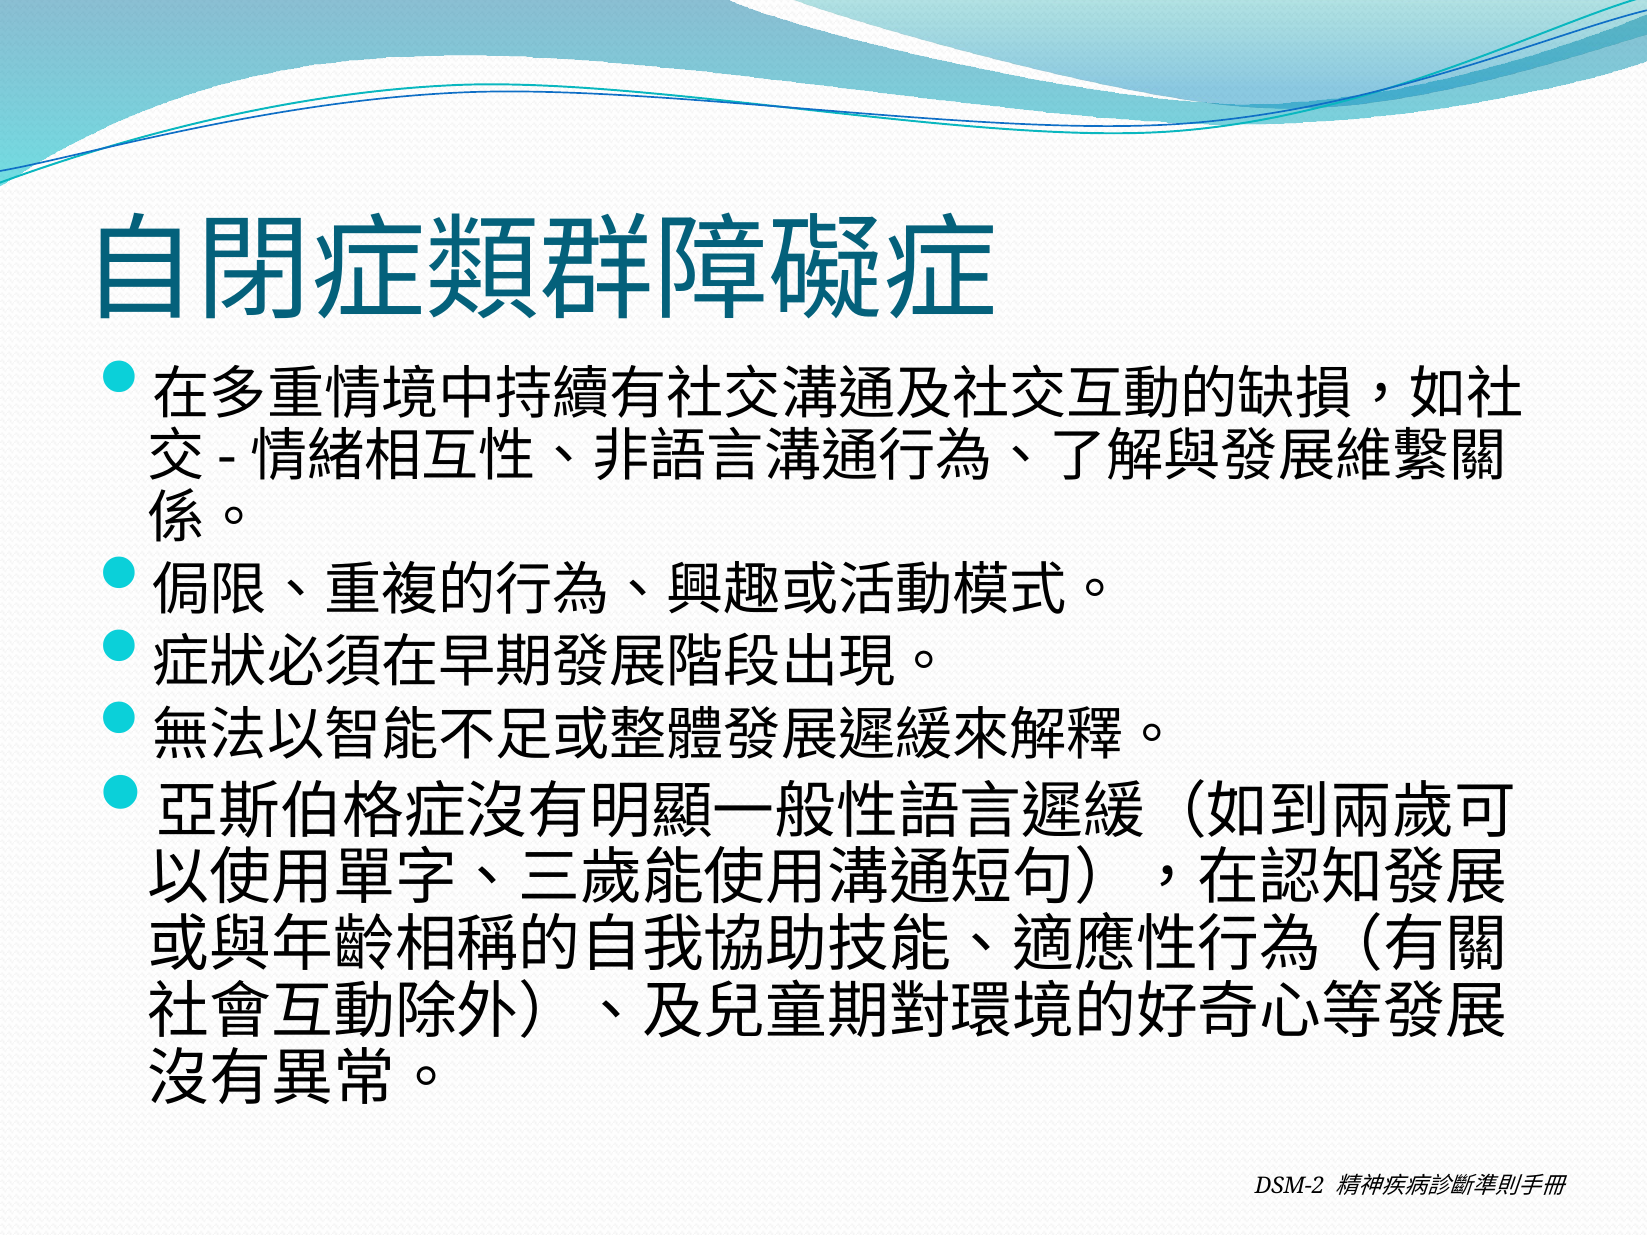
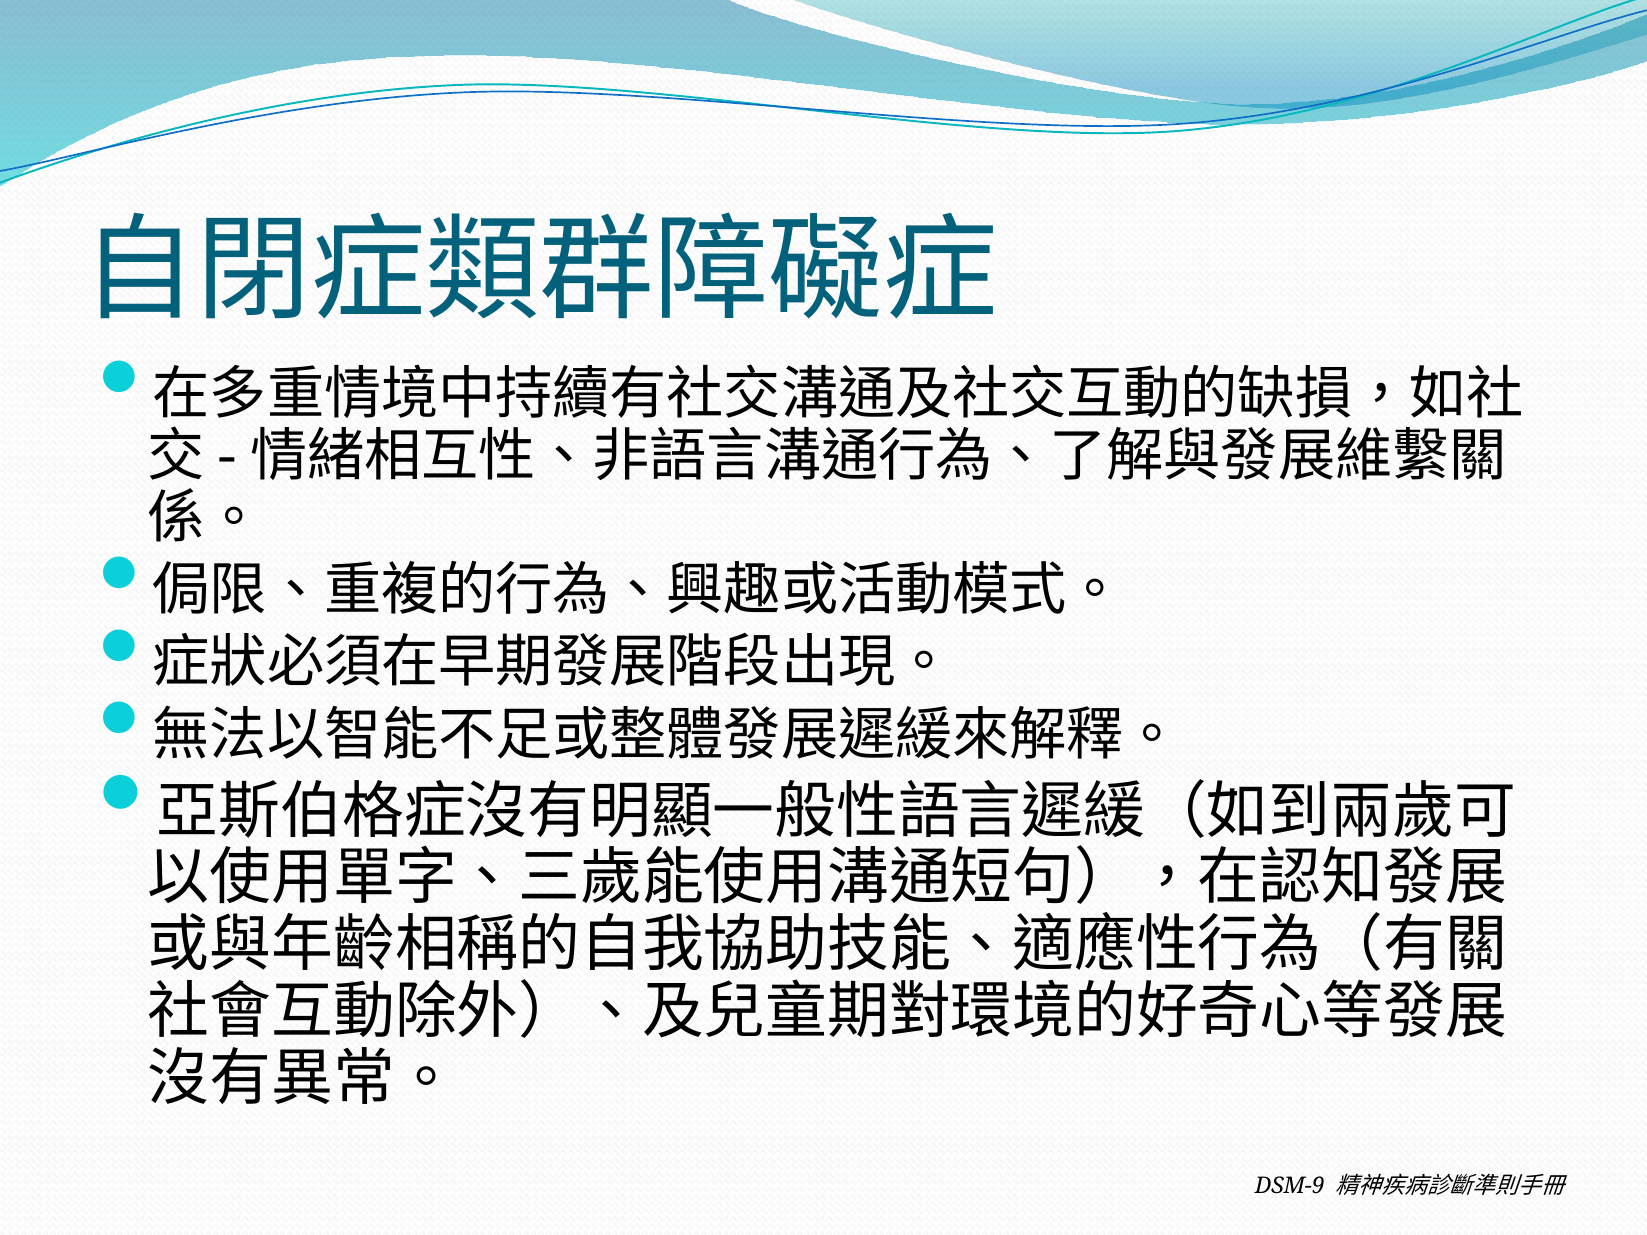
DSM-2: DSM-2 -> DSM-9
